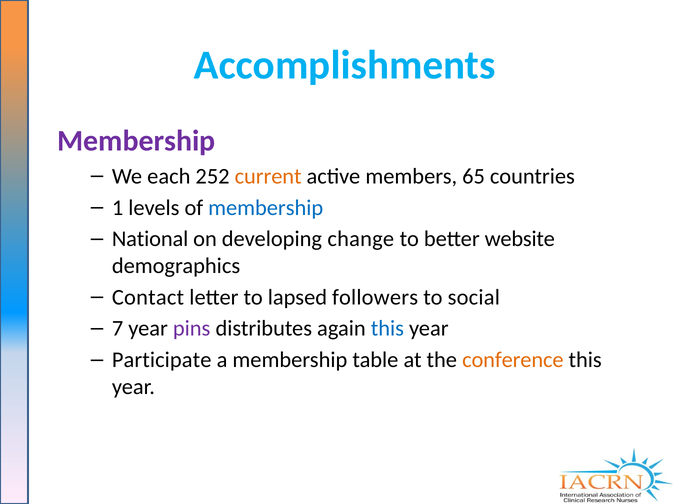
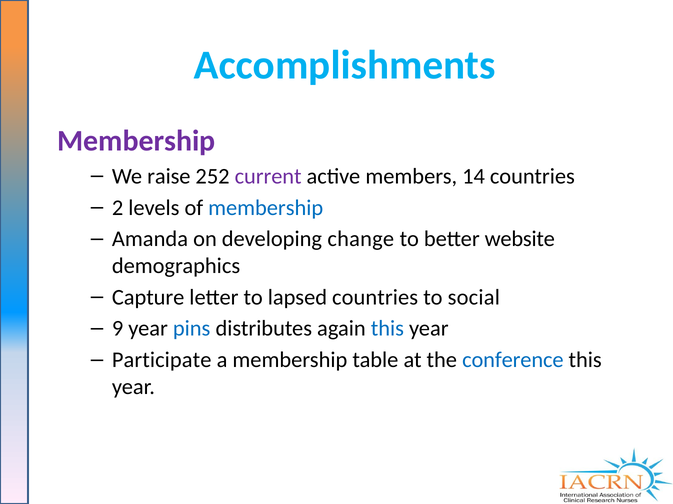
each: each -> raise
current colour: orange -> purple
65: 65 -> 14
1: 1 -> 2
National: National -> Amanda
Contact: Contact -> Capture
lapsed followers: followers -> countries
7: 7 -> 9
pins colour: purple -> blue
conference colour: orange -> blue
